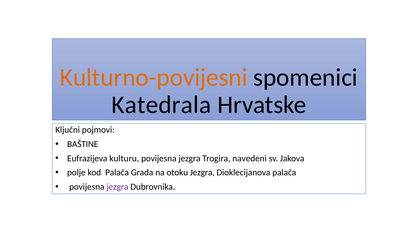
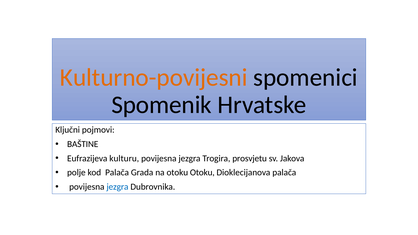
Katedrala: Katedrala -> Spomenik
navedeni: navedeni -> prosvjetu
otoku Jezgra: Jezgra -> Otoku
jezgra at (117, 187) colour: purple -> blue
